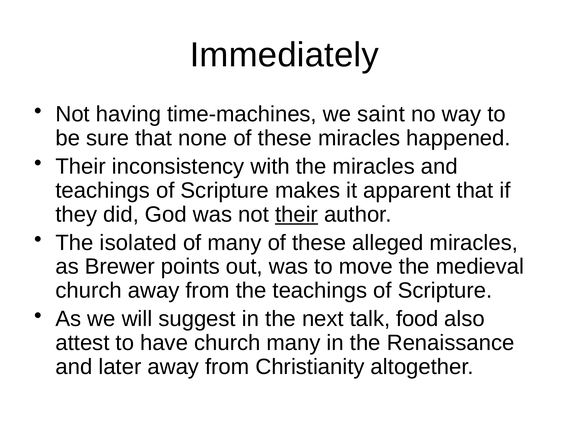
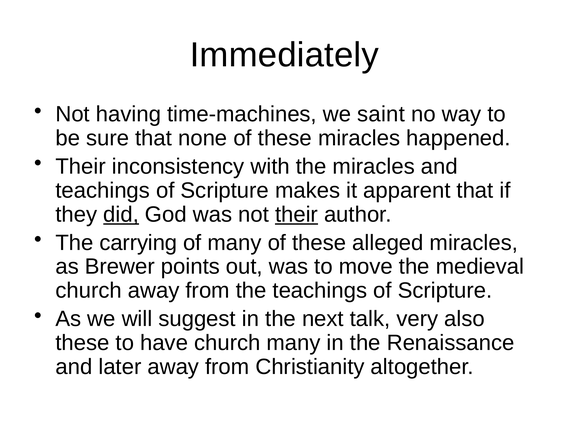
did underline: none -> present
isolated: isolated -> carrying
food: food -> very
attest at (82, 343): attest -> these
